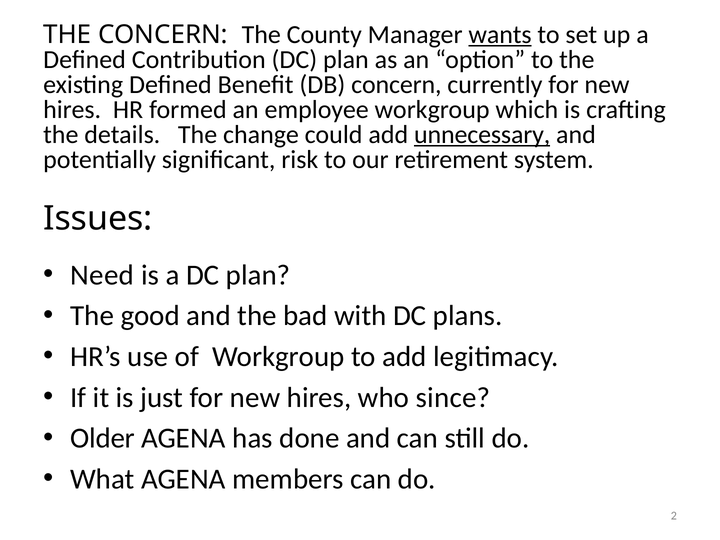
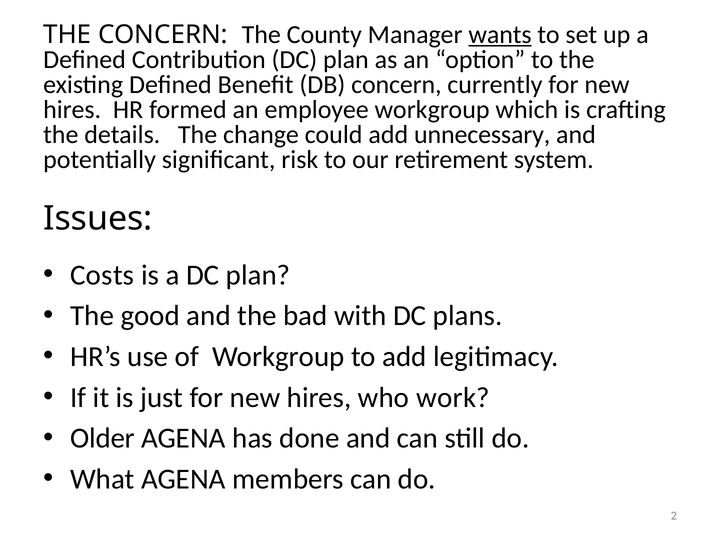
unnecessary underline: present -> none
Need: Need -> Costs
since: since -> work
